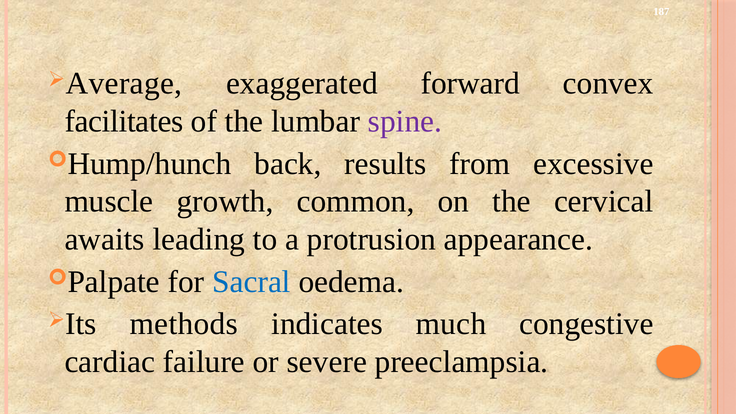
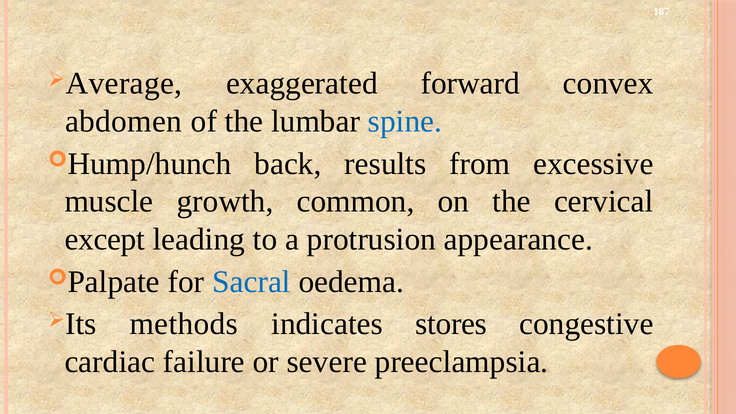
facilitates: facilitates -> abdomen
spine colour: purple -> blue
awaits: awaits -> except
much: much -> stores
